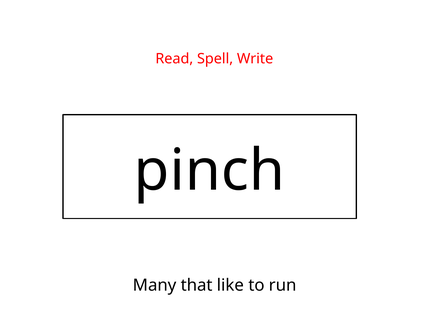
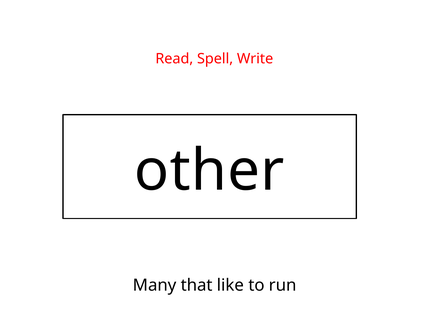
pinch: pinch -> other
